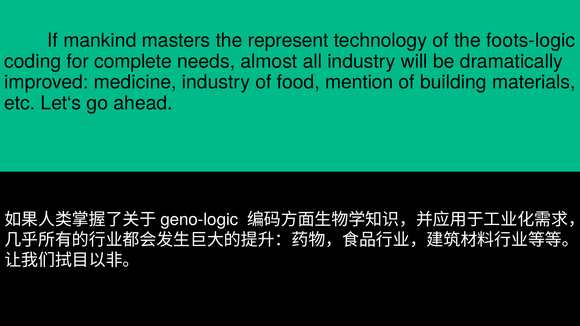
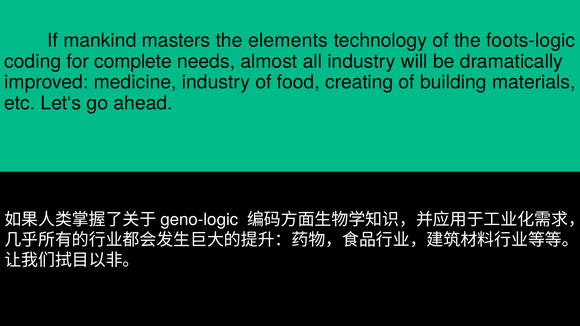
represent: represent -> elements
mention: mention -> creating
